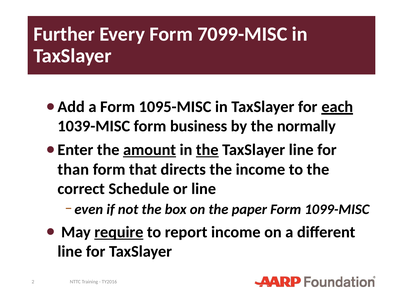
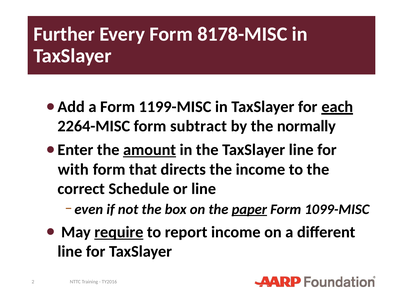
7099-MISC: 7099-MISC -> 8178-MISC
1095-MISC: 1095-MISC -> 1199-MISC
1039-MISC: 1039-MISC -> 2264-MISC
business: business -> subtract
the at (207, 150) underline: present -> none
than: than -> with
paper underline: none -> present
